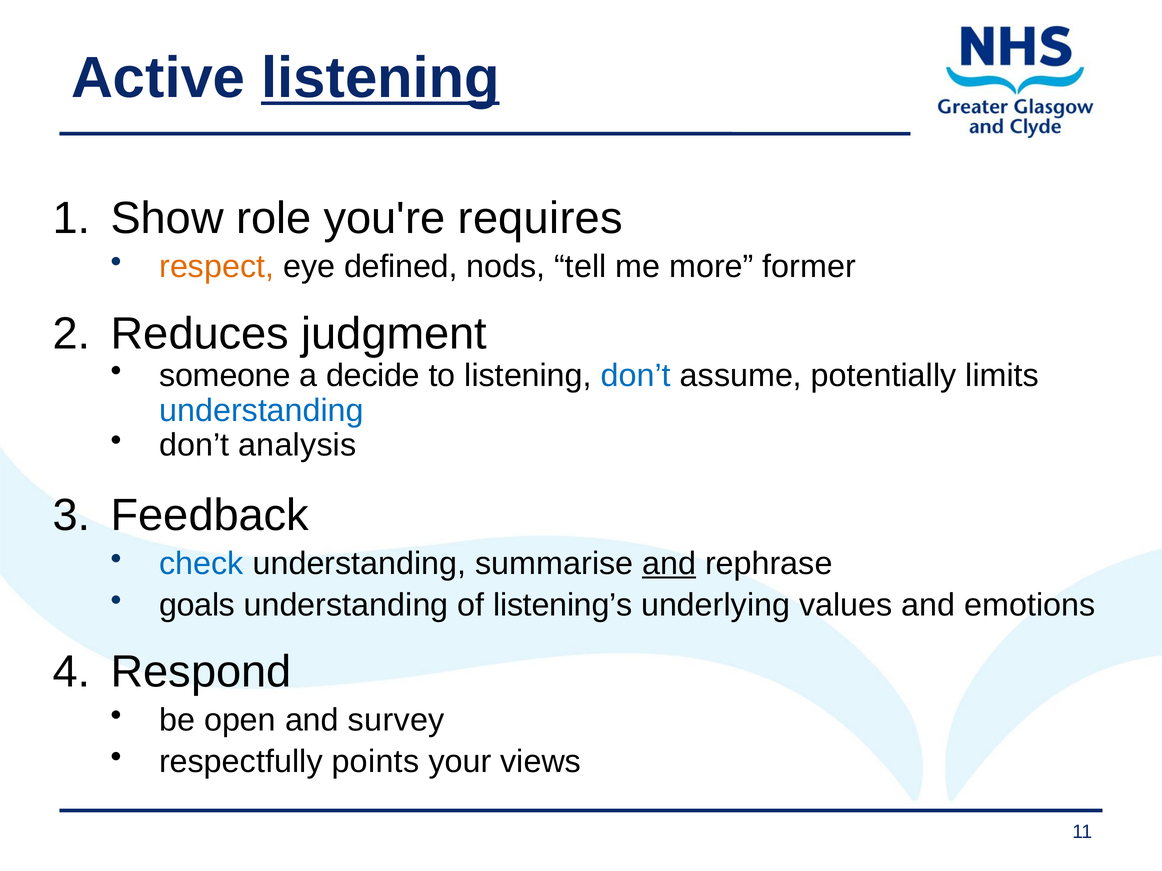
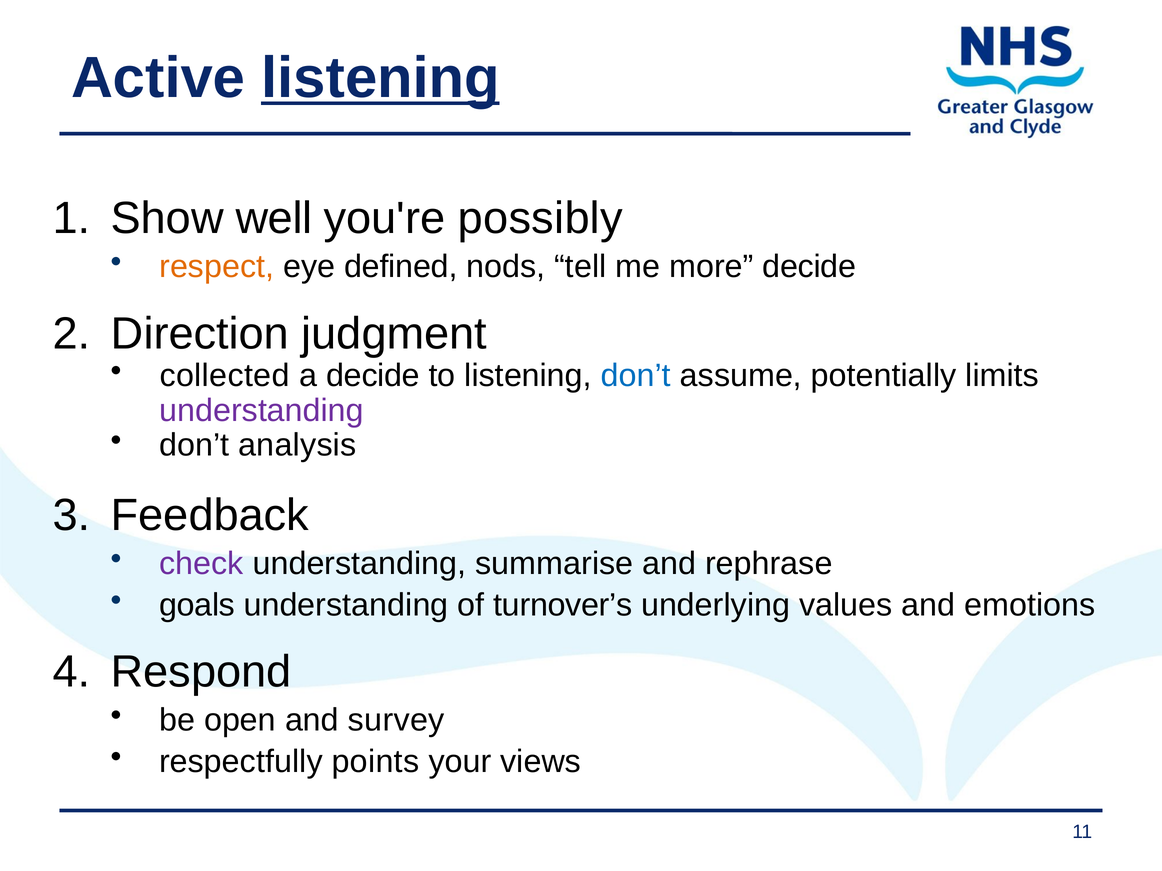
role: role -> well
requires: requires -> possibly
more former: former -> decide
Reduces: Reduces -> Direction
someone: someone -> collected
understanding at (262, 411) colour: blue -> purple
check colour: blue -> purple
and at (669, 564) underline: present -> none
listening’s: listening’s -> turnover’s
